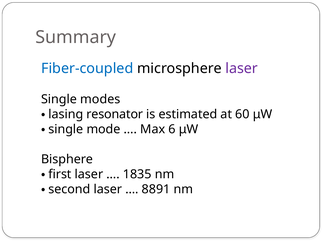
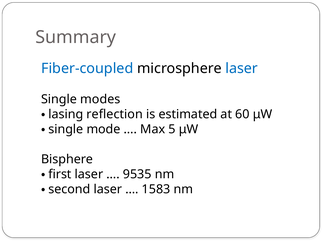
laser at (242, 69) colour: purple -> blue
resonator: resonator -> reflection
6: 6 -> 5
1835: 1835 -> 9535
8891: 8891 -> 1583
